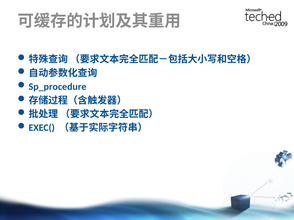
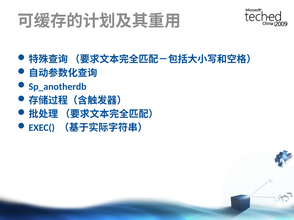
Sp_procedure: Sp_procedure -> Sp_anotherdb
